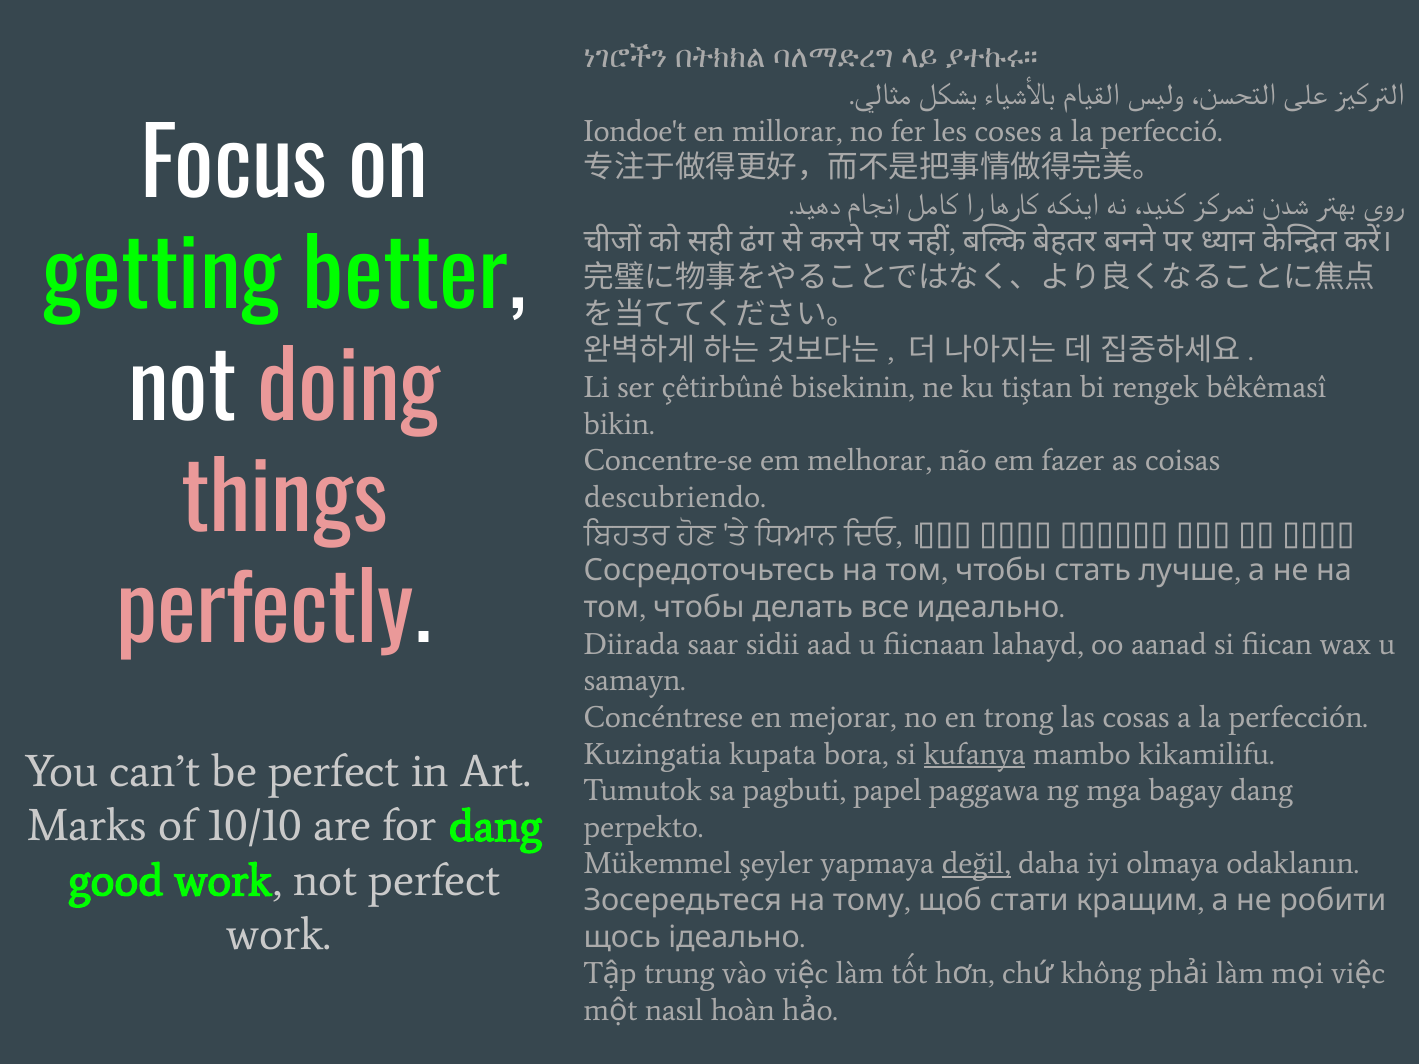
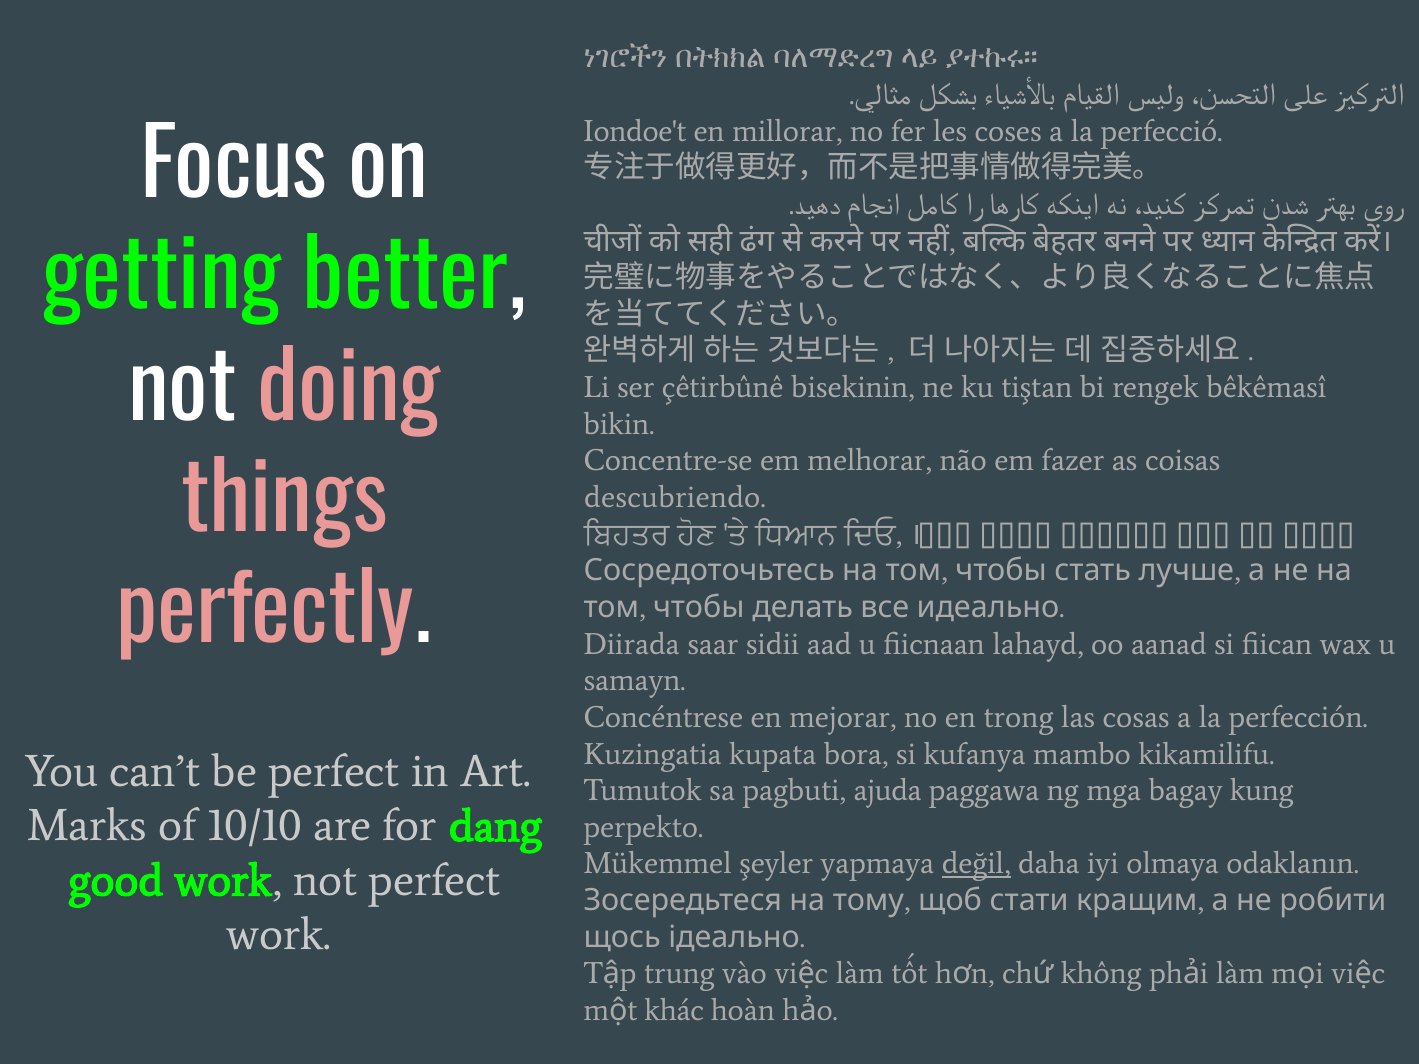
kufanya underline: present -> none
papel: papel -> ajuda
bagay dang: dang -> kung
nasıl: nasıl -> khác
